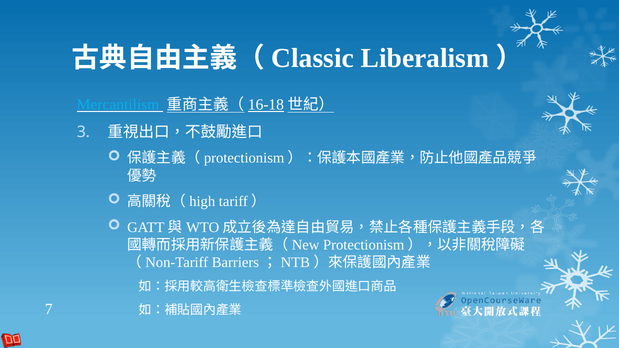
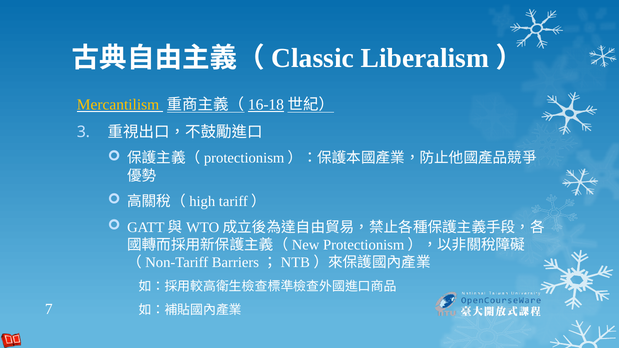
Mercantilism colour: light blue -> yellow
